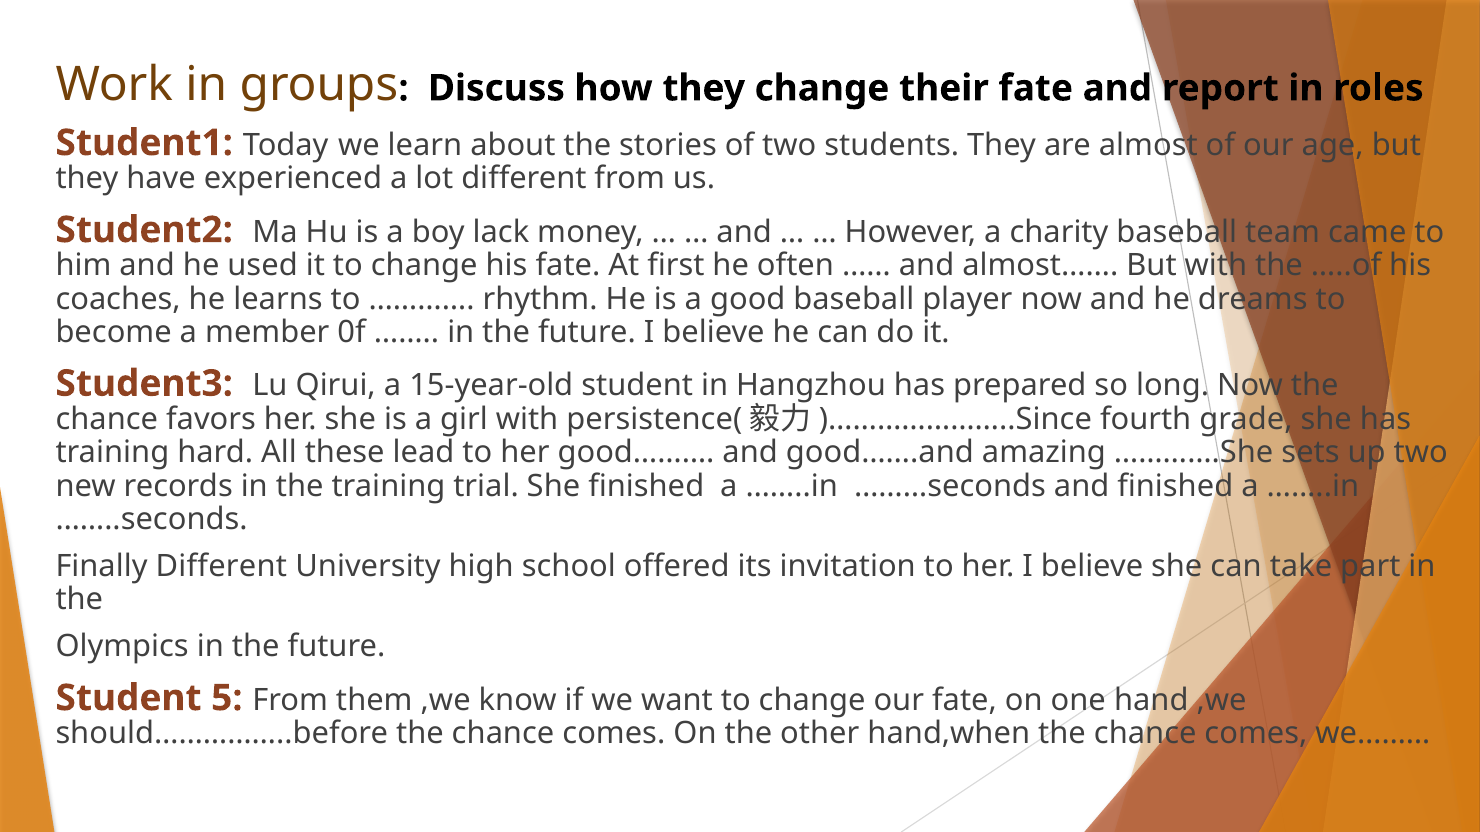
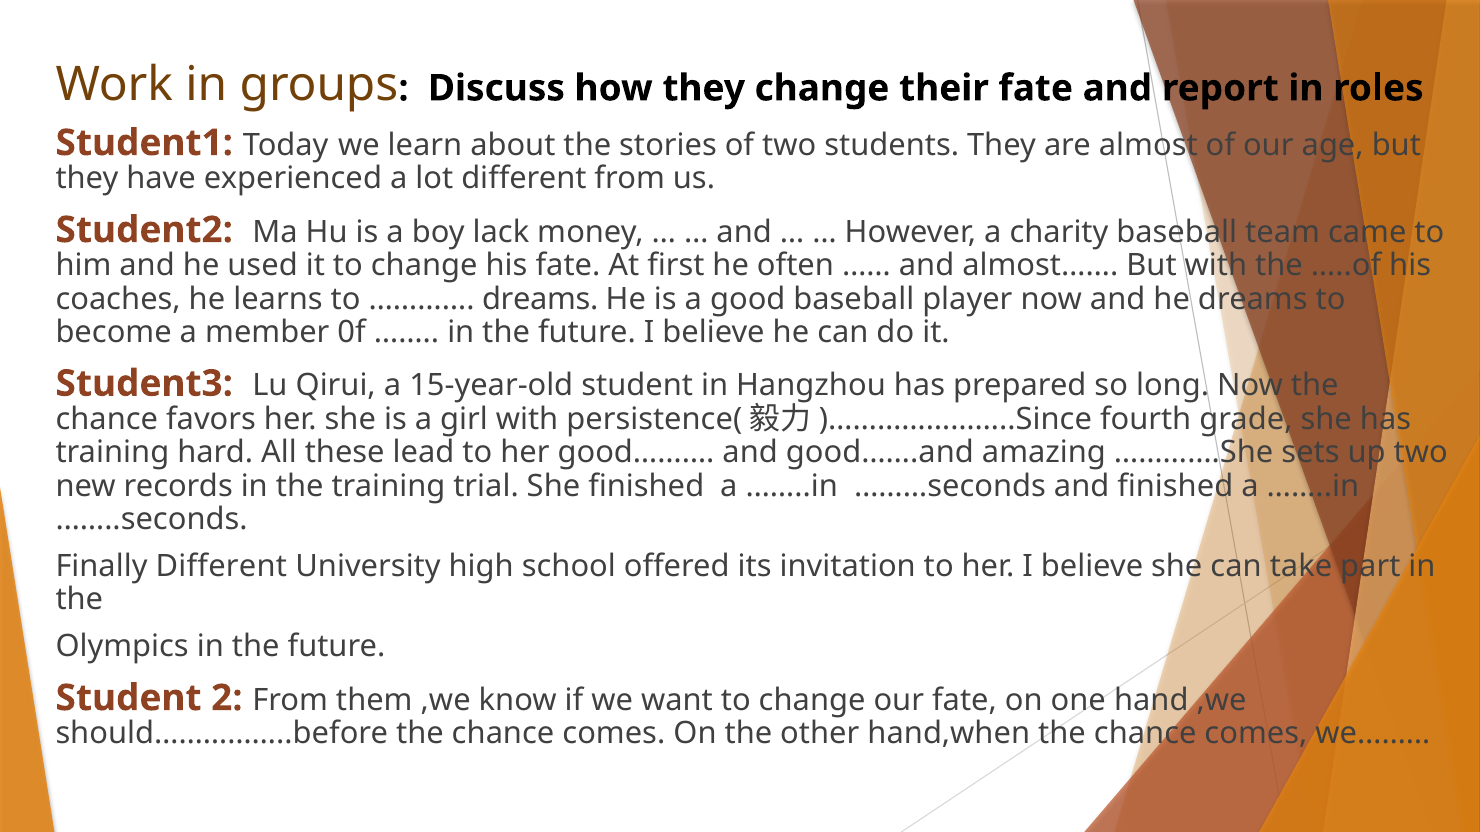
rhythm at (540, 299): rhythm -> dreams
5: 5 -> 2
